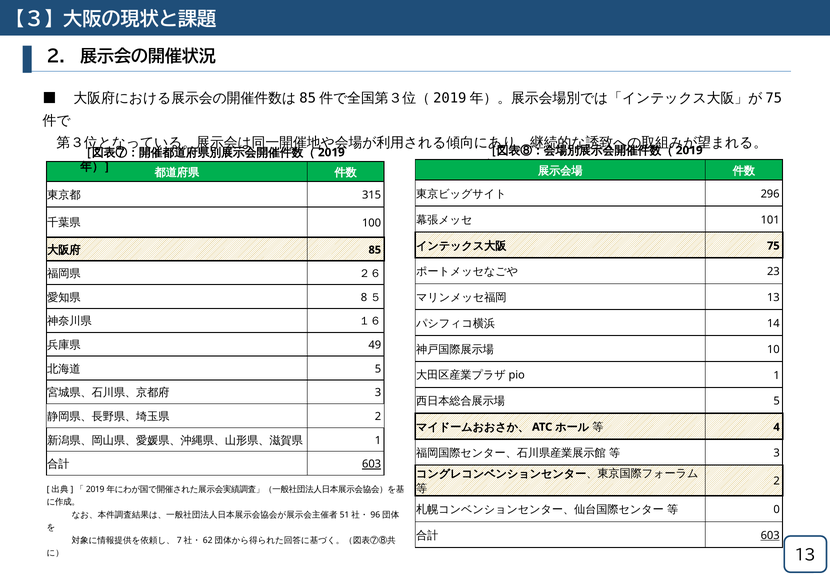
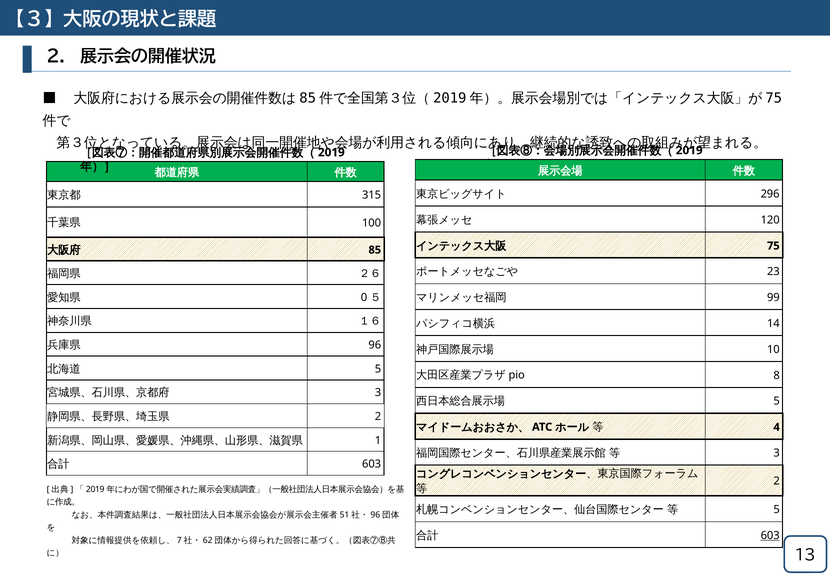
101: 101 -> 120
8: 8 -> 0
13: 13 -> 99
49: 49 -> 96
1 at (777, 375): 1 -> 8
603 at (372, 464) underline: present -> none
0 at (777, 509): 0 -> 5
